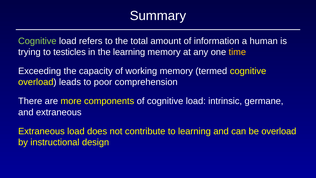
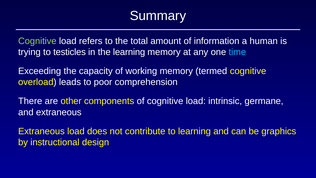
time colour: yellow -> light blue
more: more -> other
be overload: overload -> graphics
